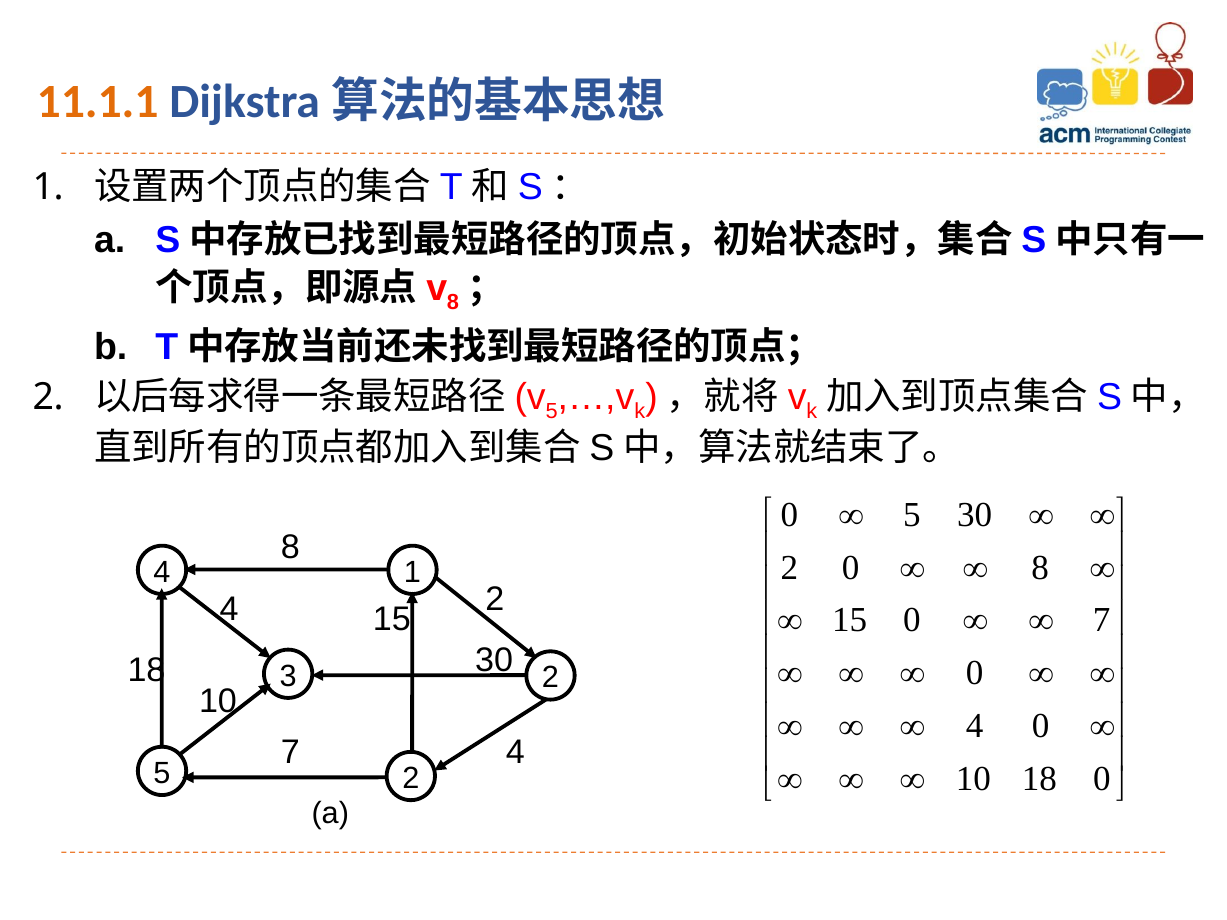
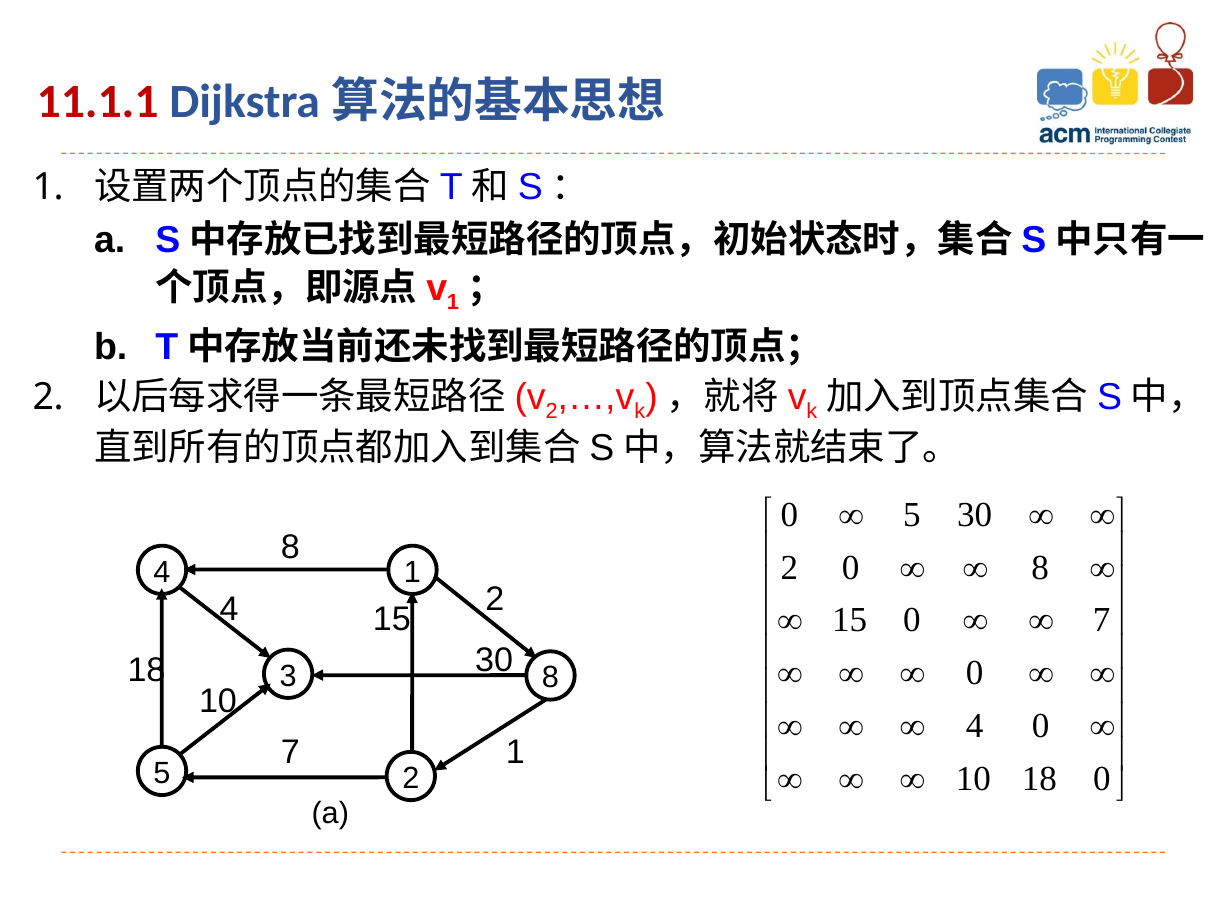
11.1.1 colour: orange -> red
8 at (453, 302): 8 -> 1
5 at (552, 412): 5 -> 2
3 2: 2 -> 8
7 4: 4 -> 1
